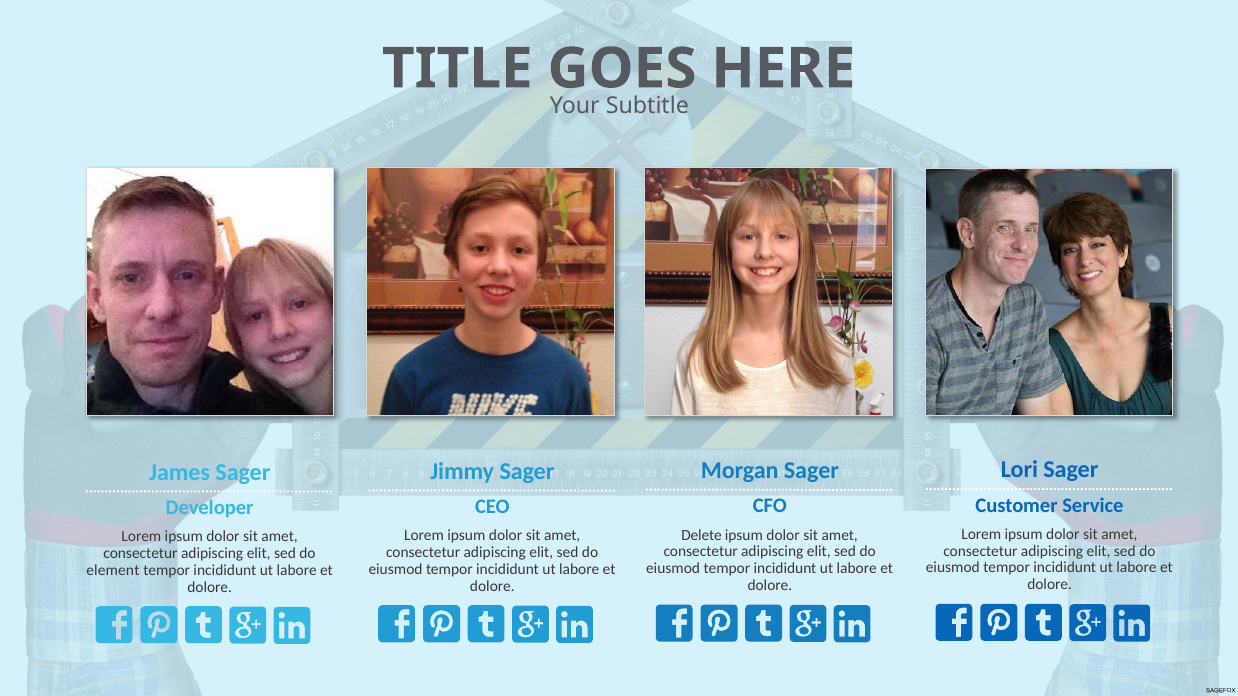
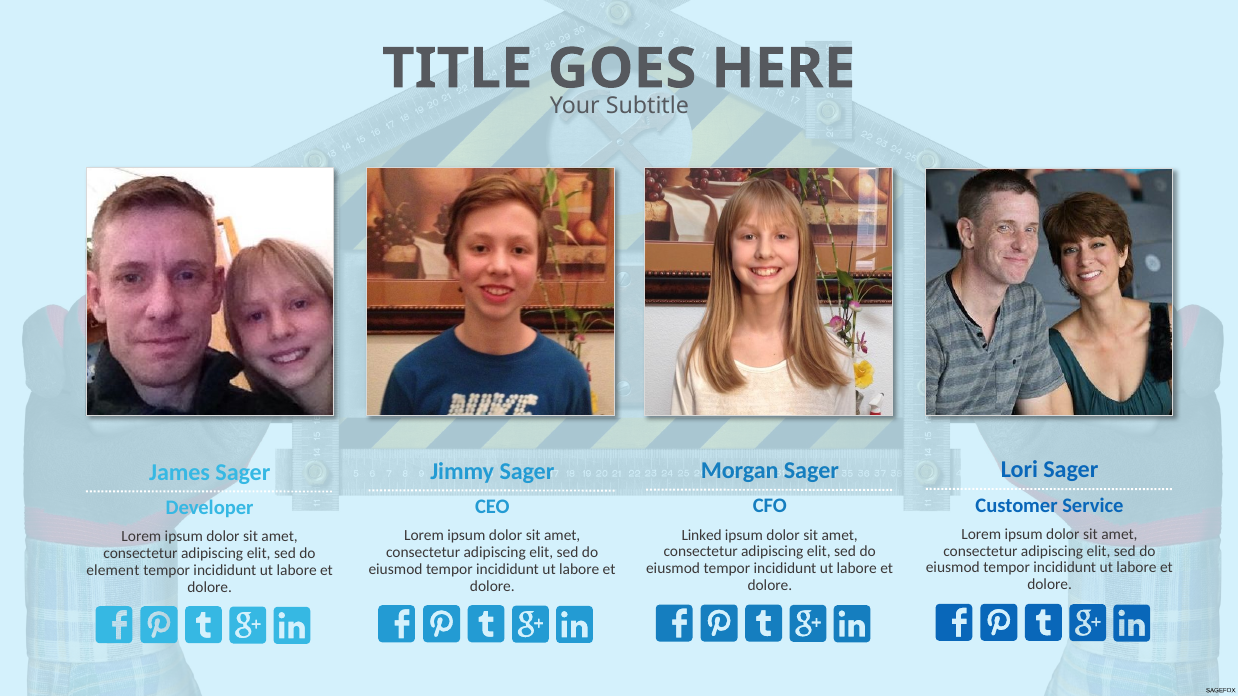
Delete: Delete -> Linked
